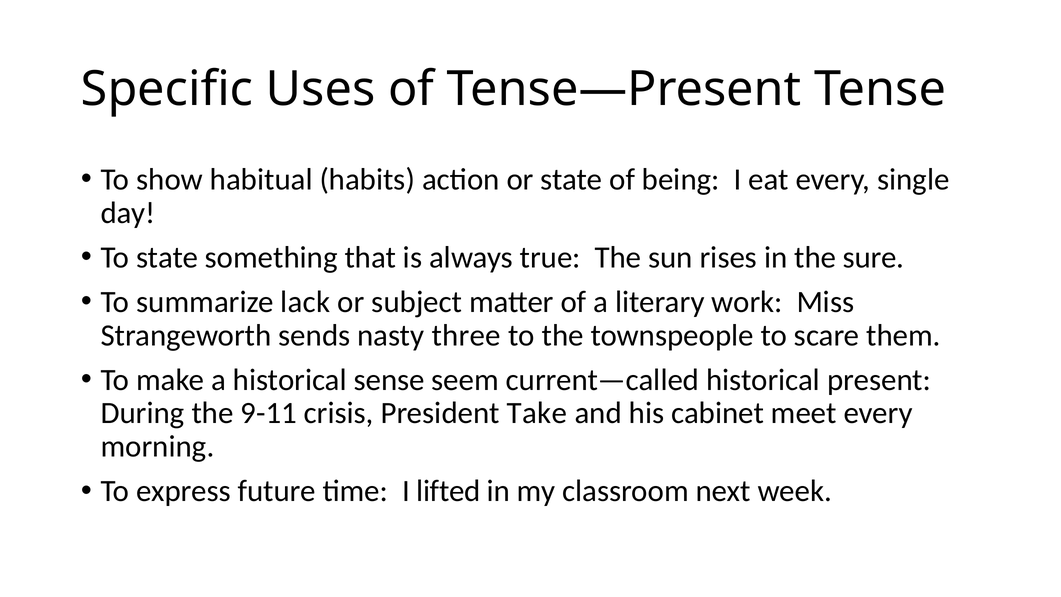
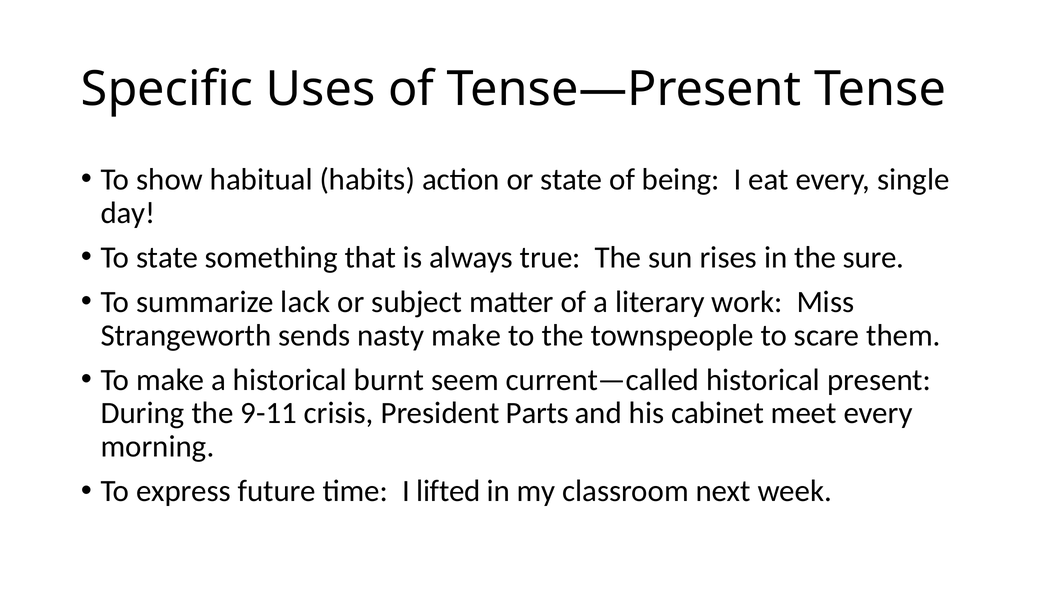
nasty three: three -> make
sense: sense -> burnt
Take: Take -> Parts
